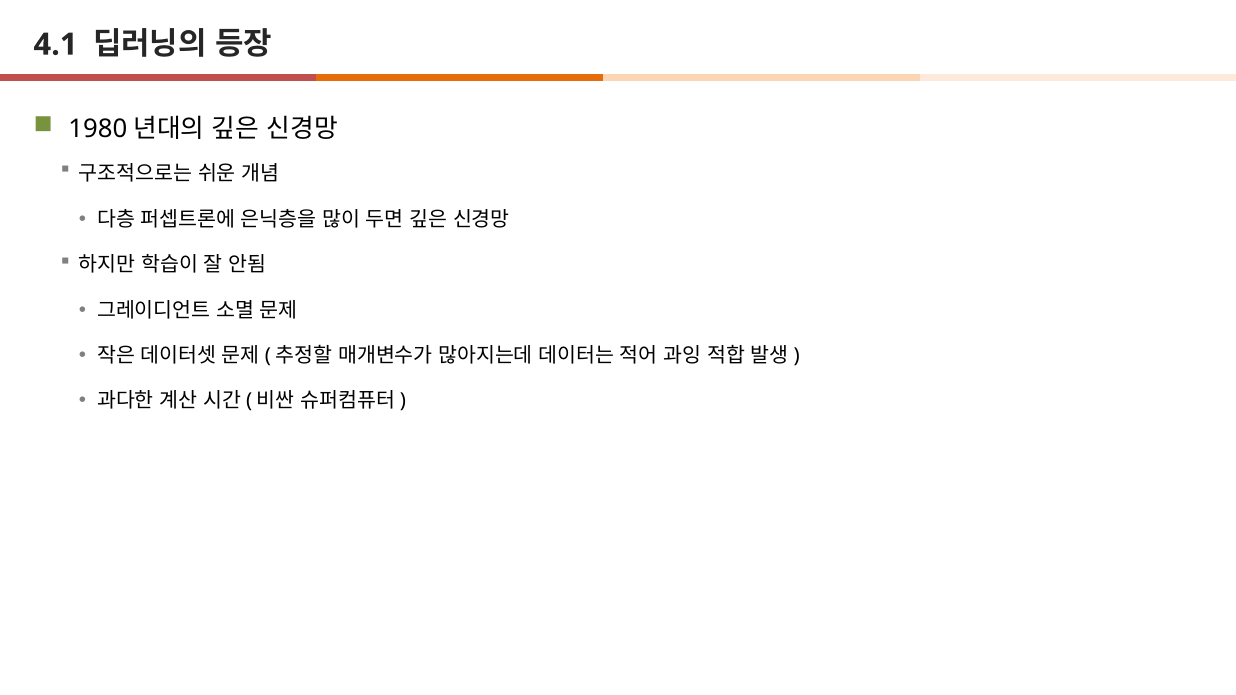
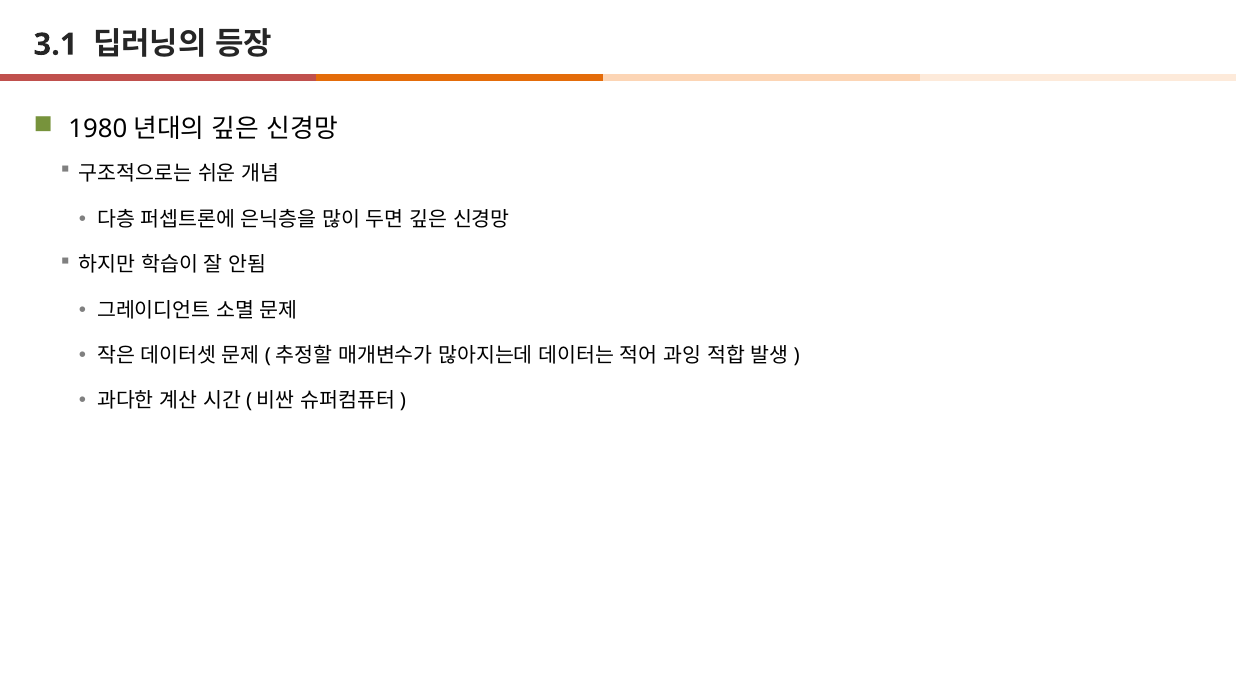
4.1: 4.1 -> 3.1
